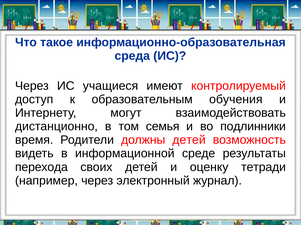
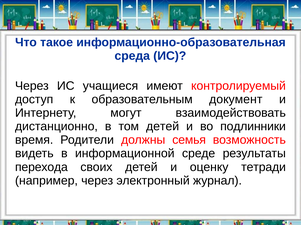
обучения: обучения -> документ
том семья: семья -> детей
должны детей: детей -> семья
